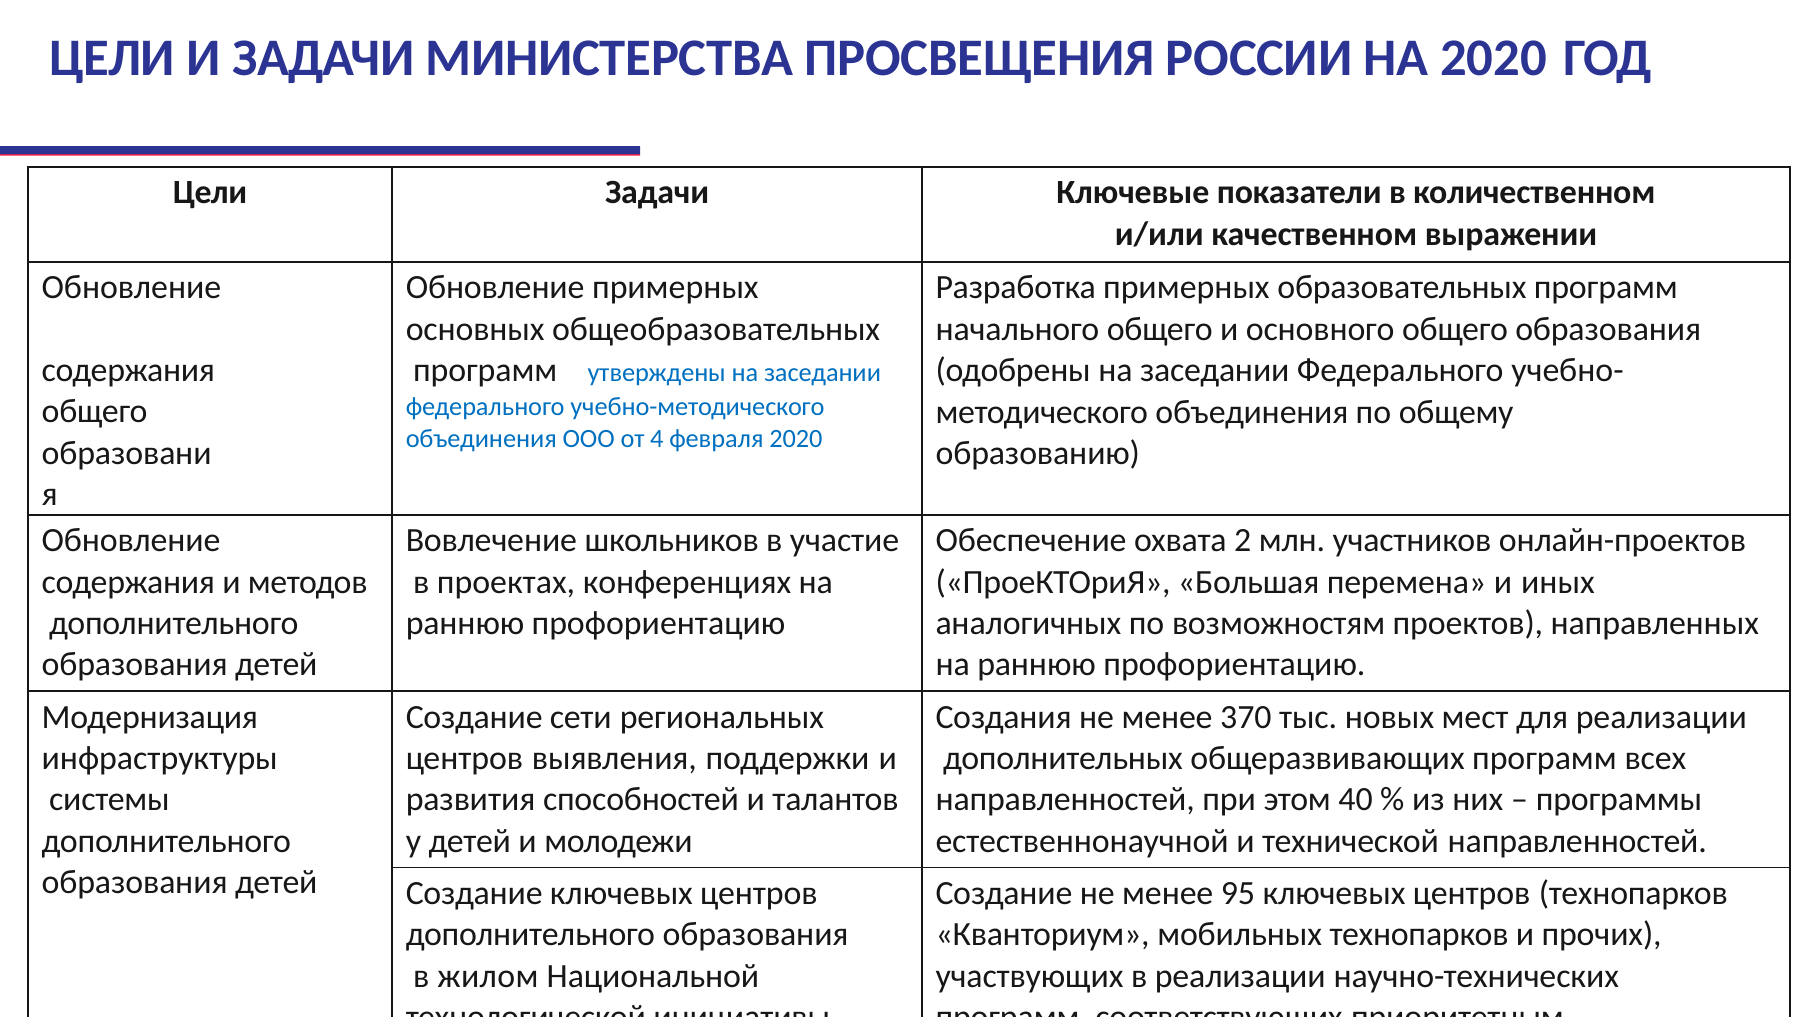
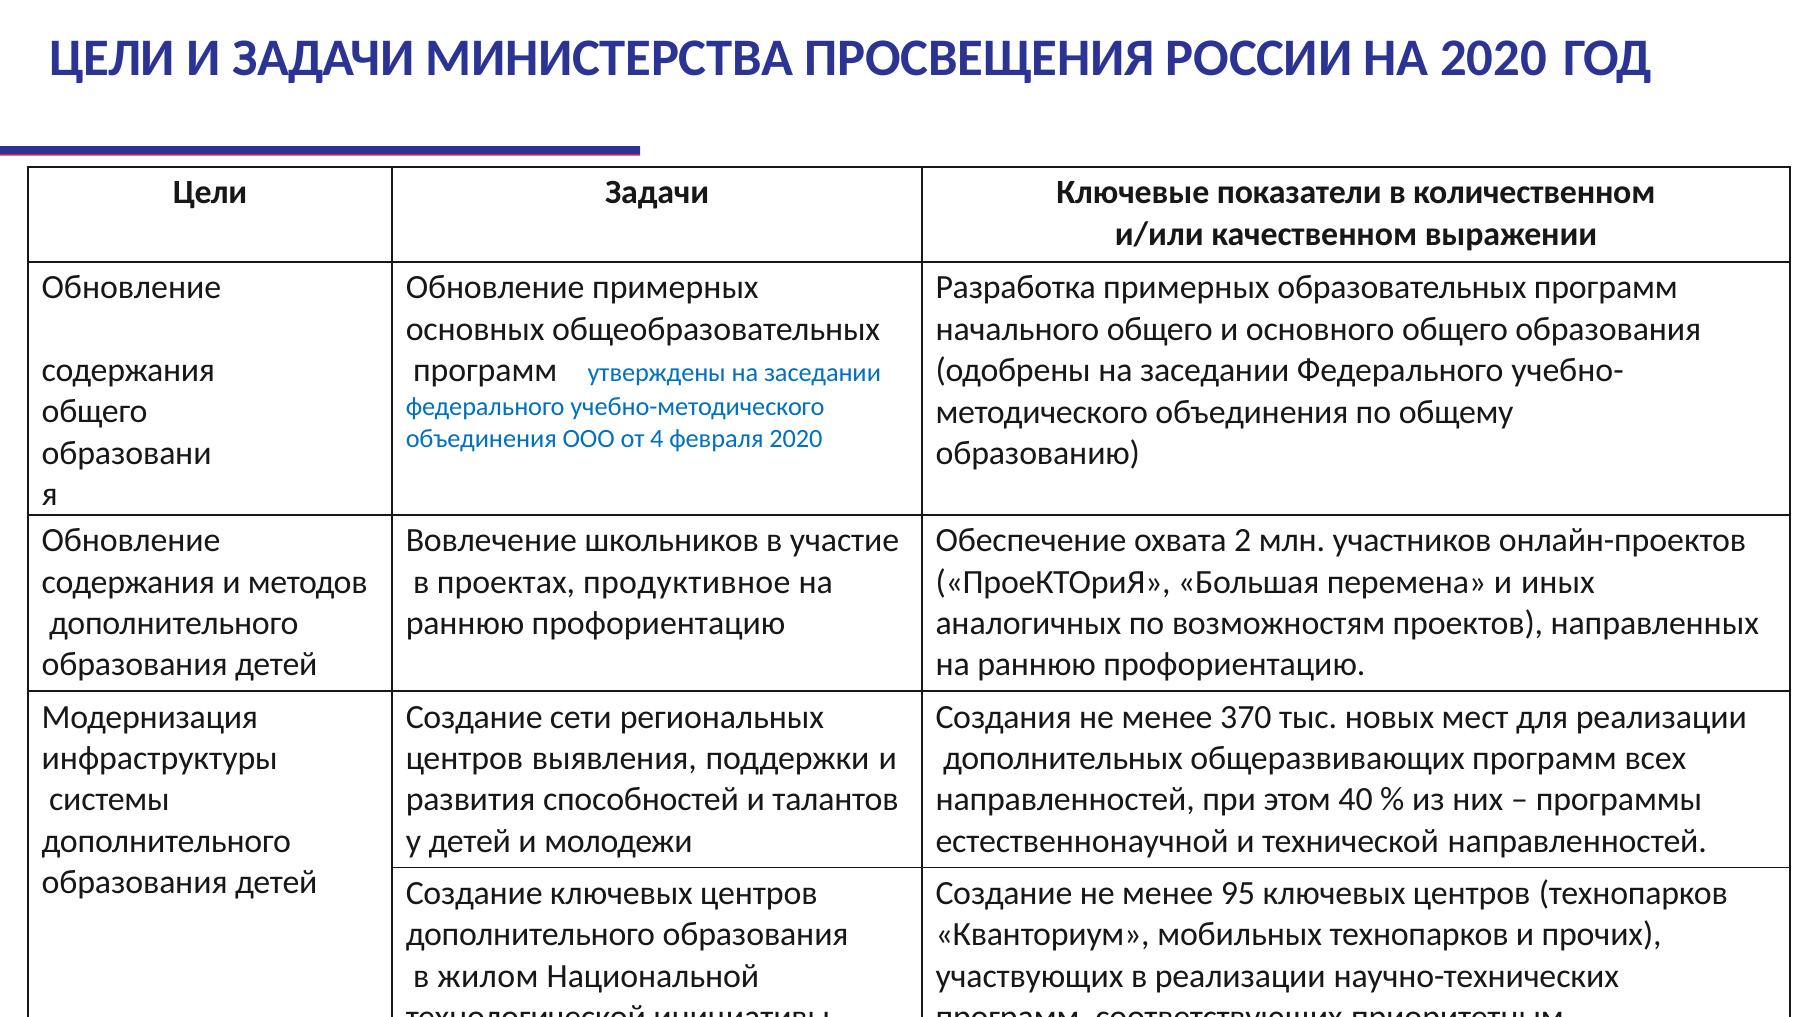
конференциях: конференциях -> продуктивное
